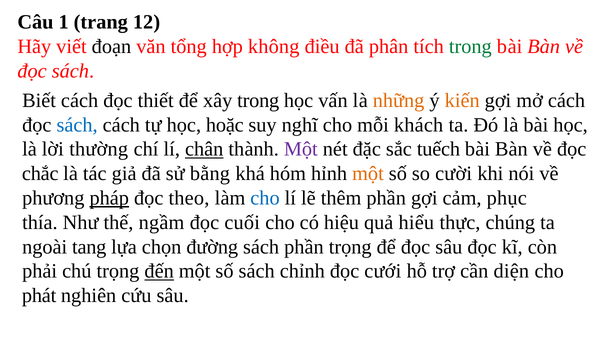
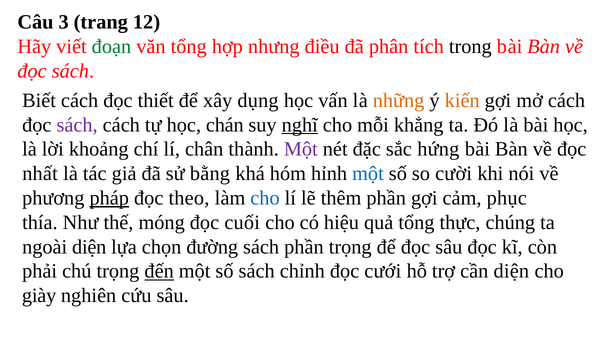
1: 1 -> 3
đoạn colour: black -> green
không: không -> nhưng
trong at (470, 46) colour: green -> black
xây trong: trong -> dụng
sách at (77, 125) colour: blue -> purple
hoặc: hoặc -> chán
nghĩ underline: none -> present
khách: khách -> khẳng
thường: thường -> khoảng
chân underline: present -> none
tuếch: tuếch -> hứng
chắc: chắc -> nhất
một at (368, 173) colour: orange -> blue
ngầm: ngầm -> móng
quả hiểu: hiểu -> tổng
ngoài tang: tang -> diện
phát: phát -> giày
